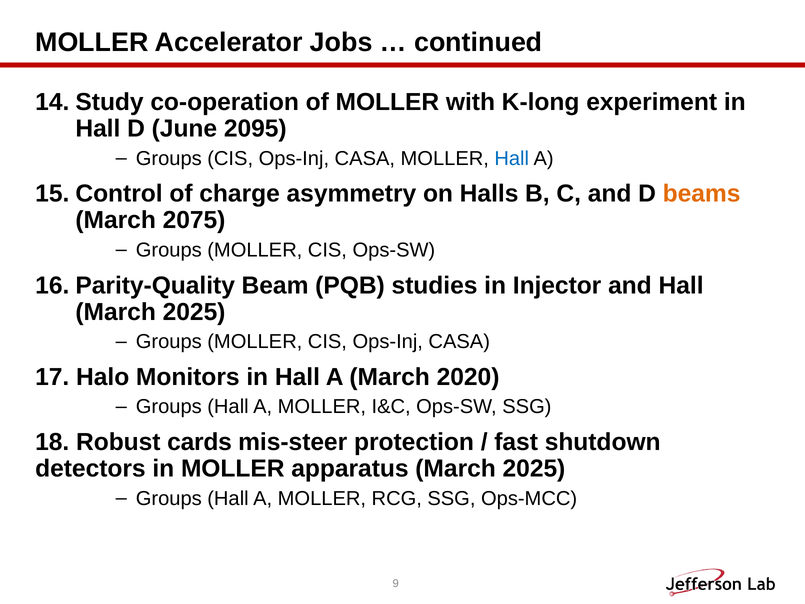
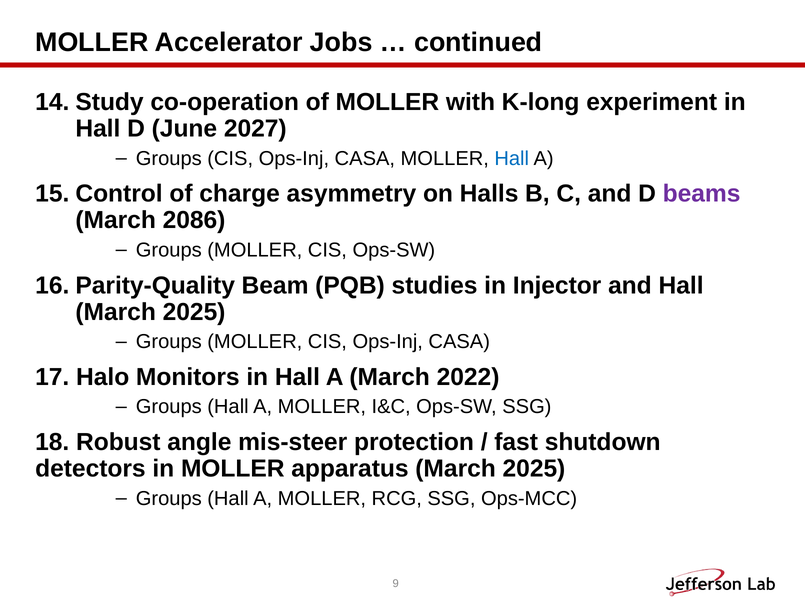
2095: 2095 -> 2027
beams colour: orange -> purple
2075: 2075 -> 2086
2020: 2020 -> 2022
cards: cards -> angle
